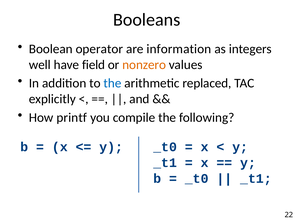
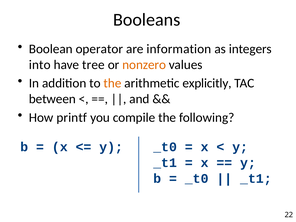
well: well -> into
field: field -> tree
the at (112, 83) colour: blue -> orange
replaced: replaced -> explicitly
explicitly: explicitly -> between
